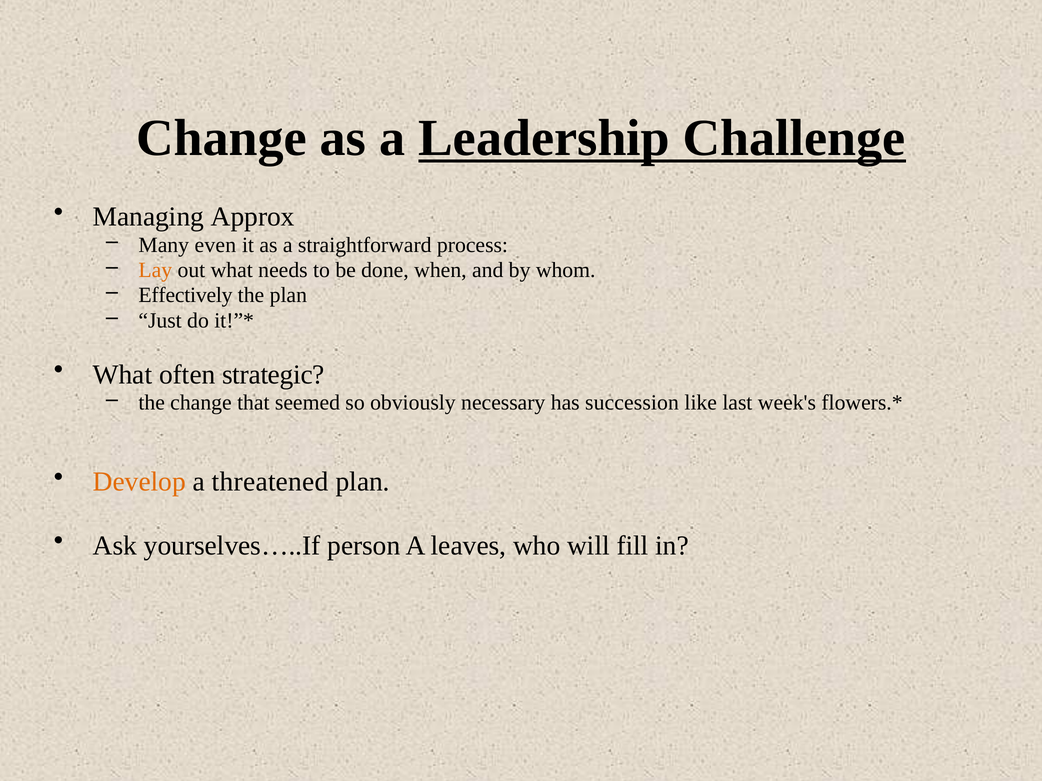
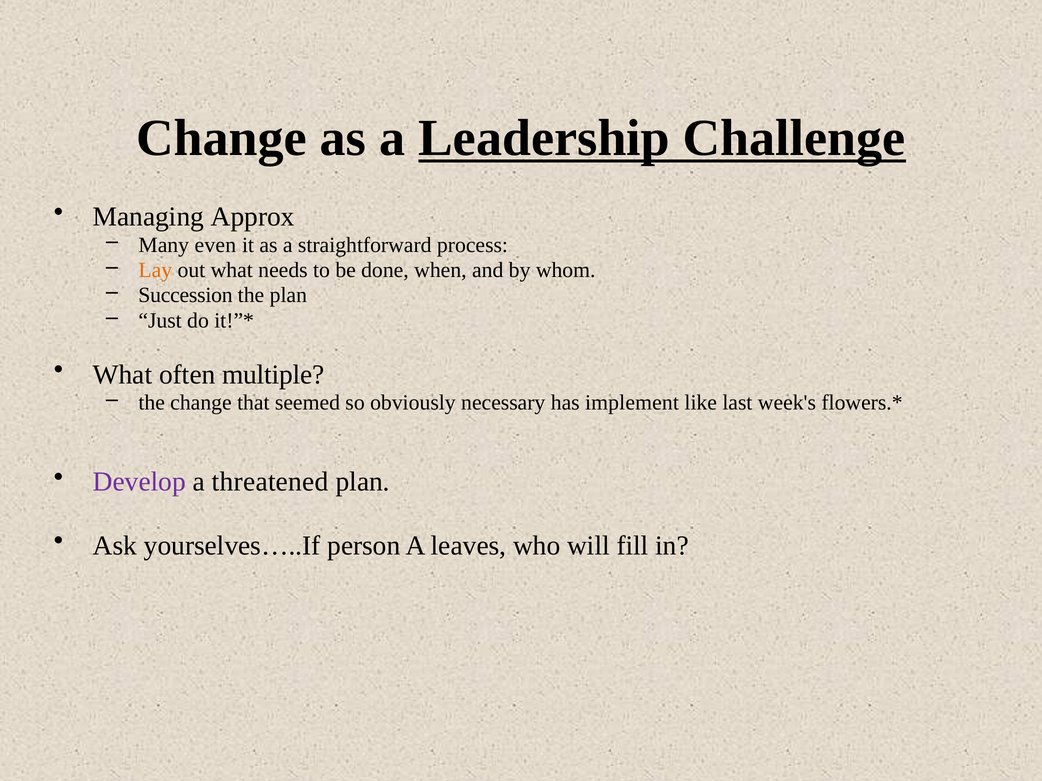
Effectively: Effectively -> Succession
strategic: strategic -> multiple
succession: succession -> implement
Develop colour: orange -> purple
